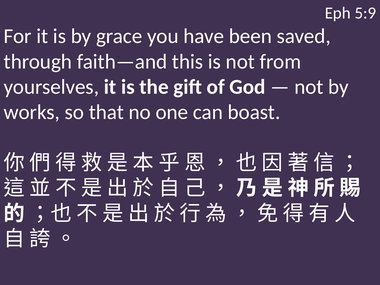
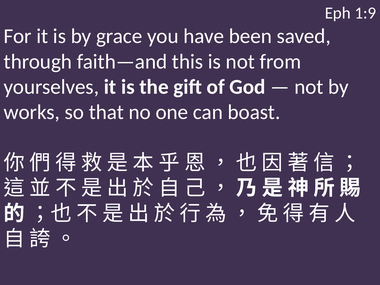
5:9: 5:9 -> 1:9
